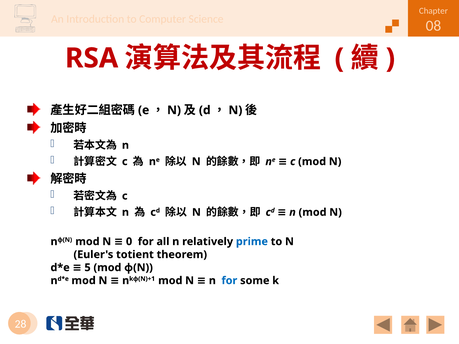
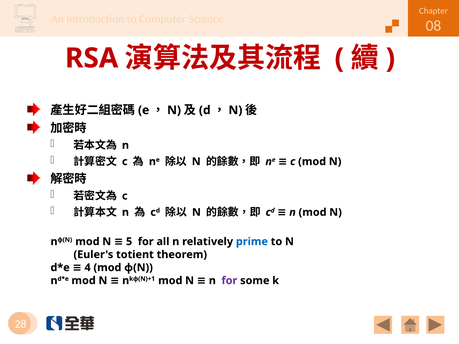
0: 0 -> 5
5: 5 -> 4
for at (229, 281) colour: blue -> purple
